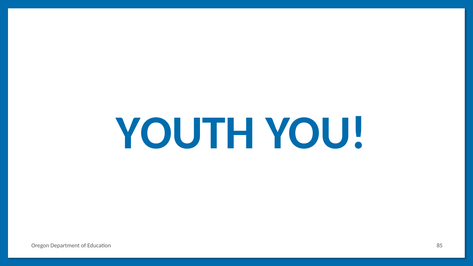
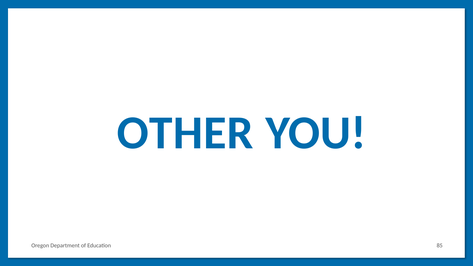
YOUTH: YOUTH -> OTHER
